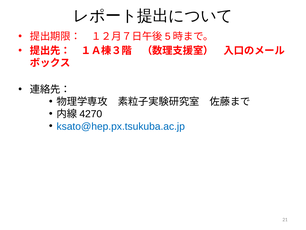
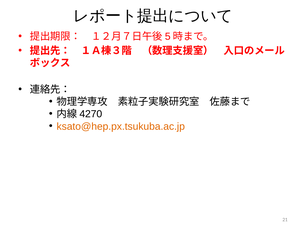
ksato@hep.px.tsukuba.ac.jp colour: blue -> orange
